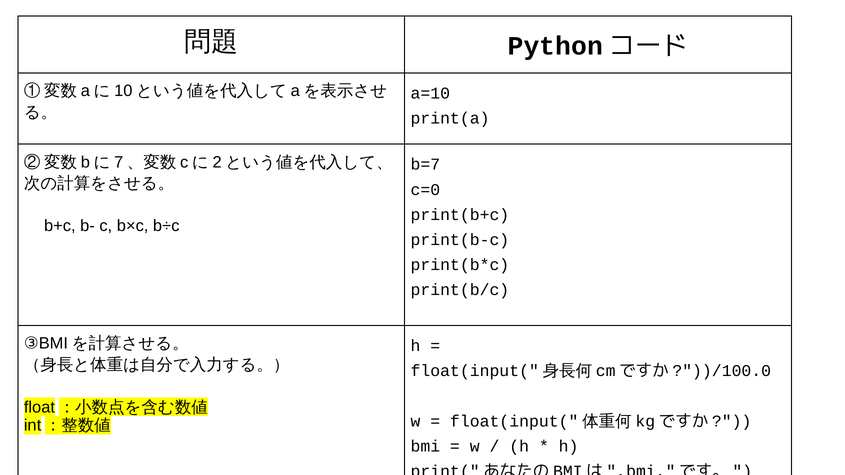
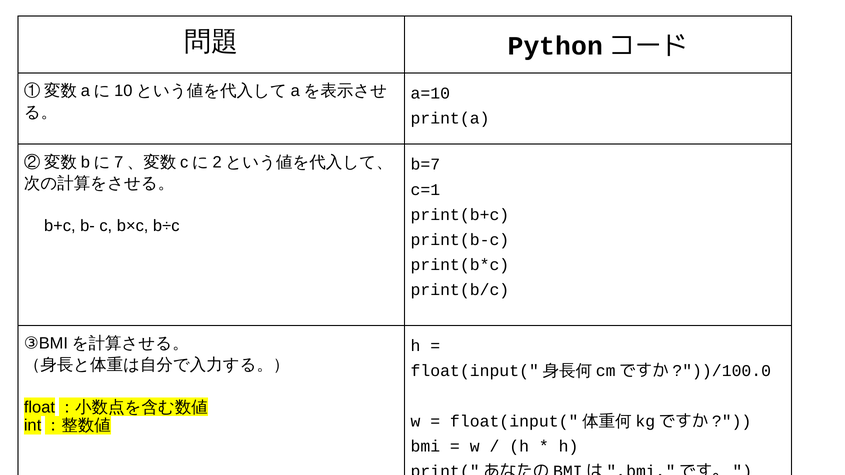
c=0: c=0 -> c=1
